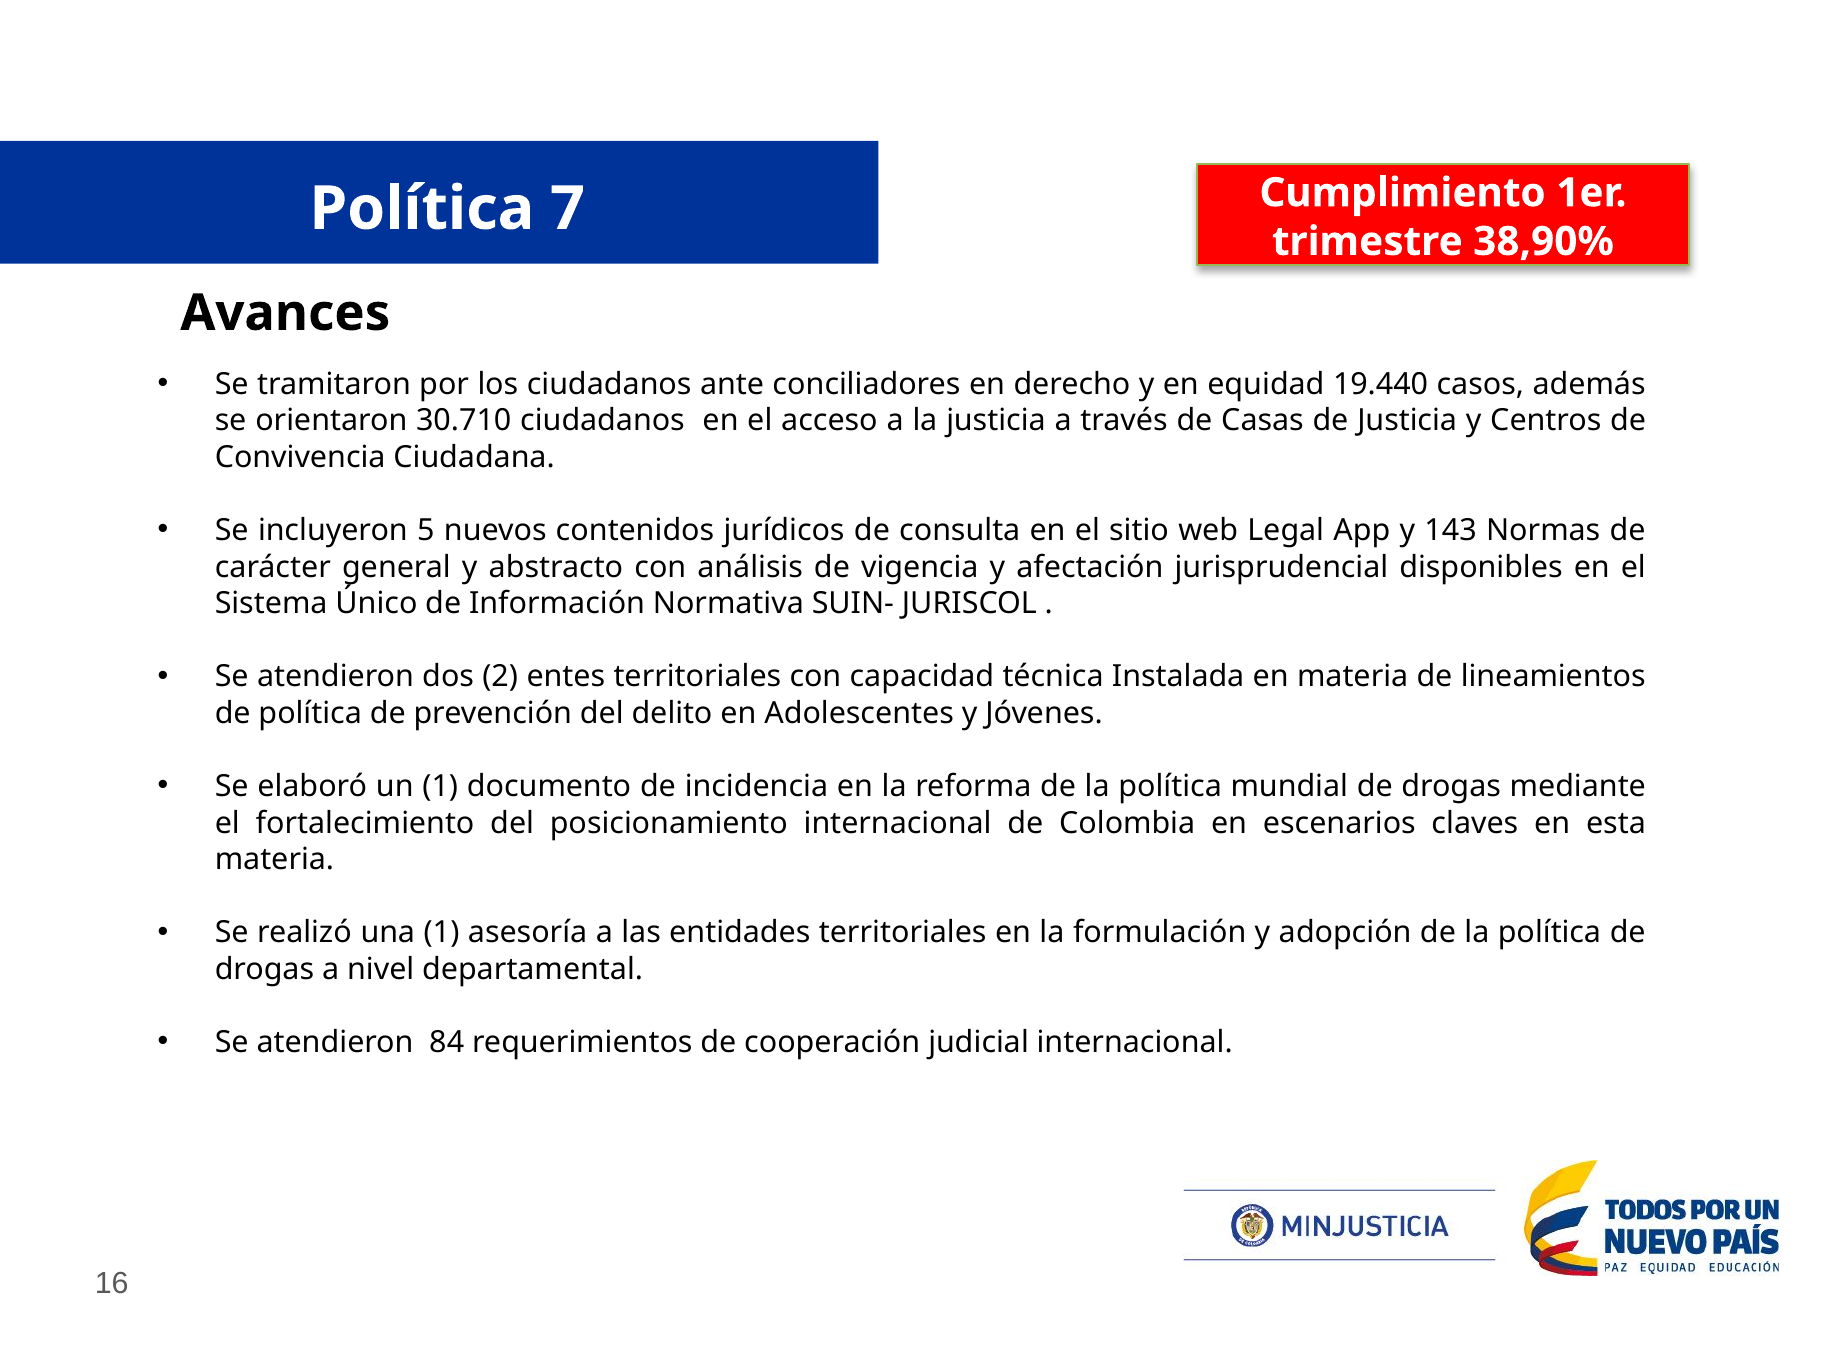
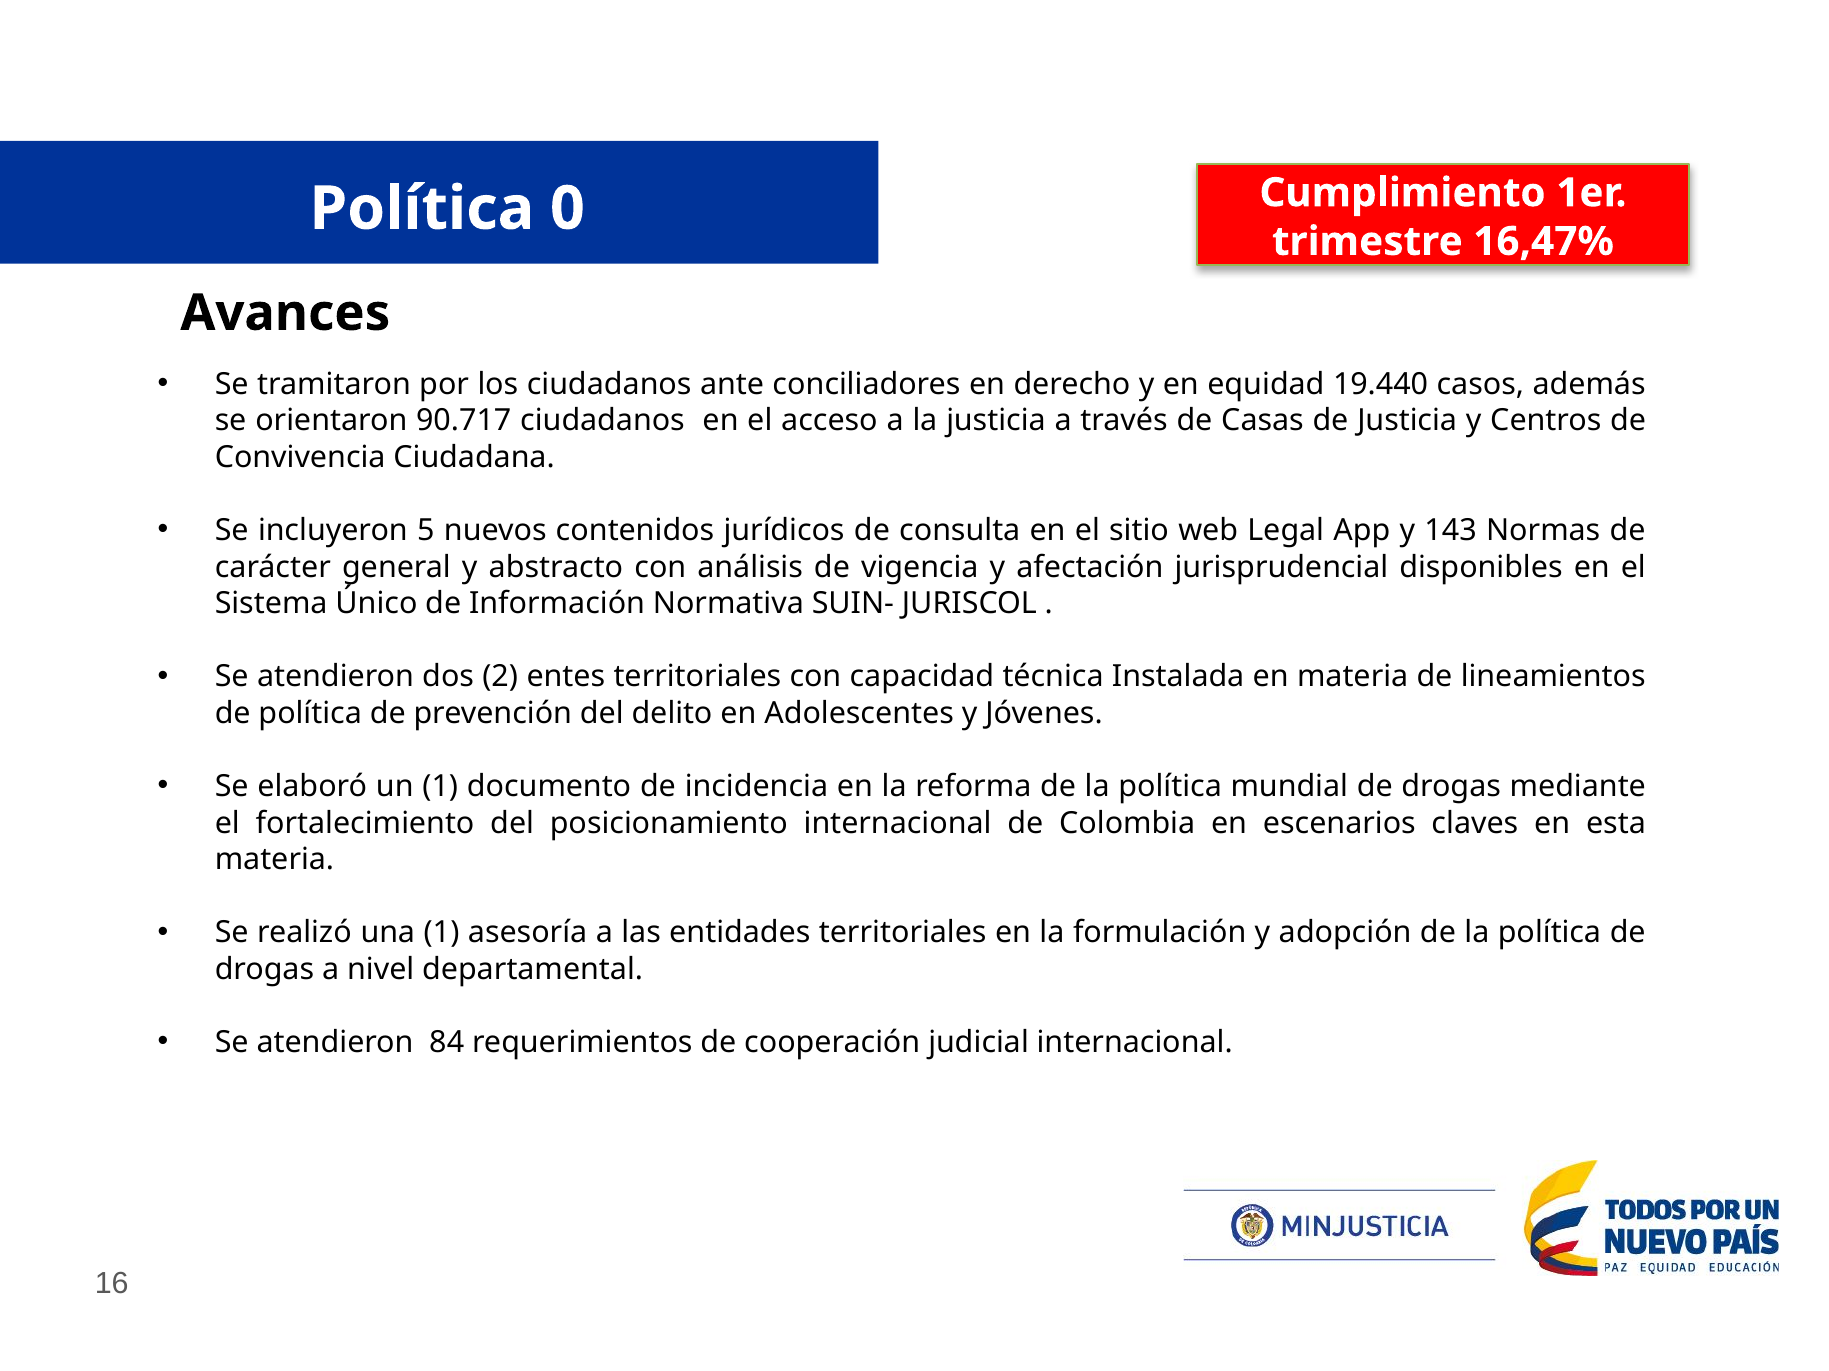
7: 7 -> 0
38,90%: 38,90% -> 16,47%
30.710: 30.710 -> 90.717
